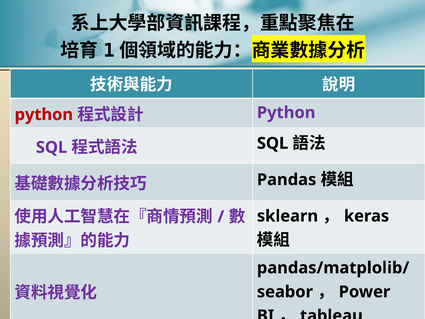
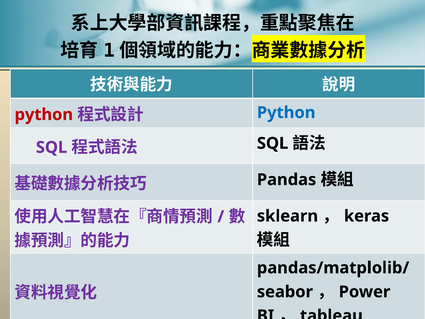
Python at (286, 113) colour: purple -> blue
